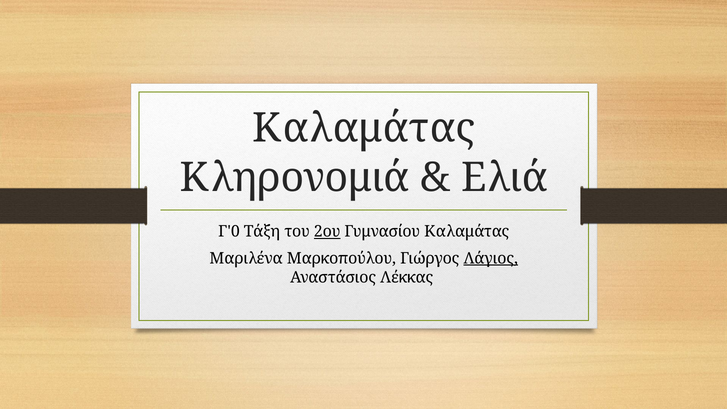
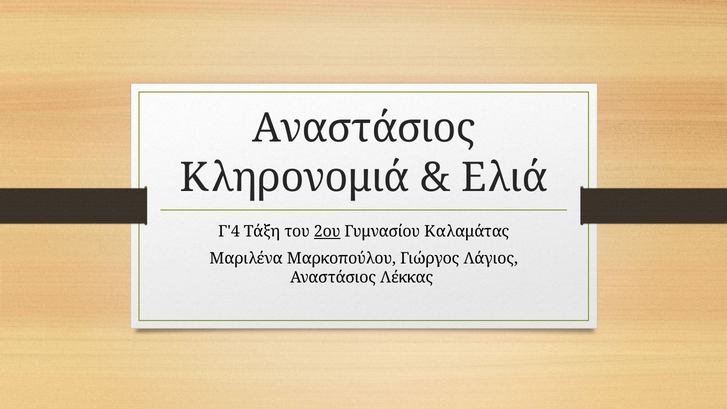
Καλαμάτας at (364, 128): Καλαμάτας -> Αναστάσιος
Γ'0: Γ'0 -> Γ'4
Λάγιος underline: present -> none
